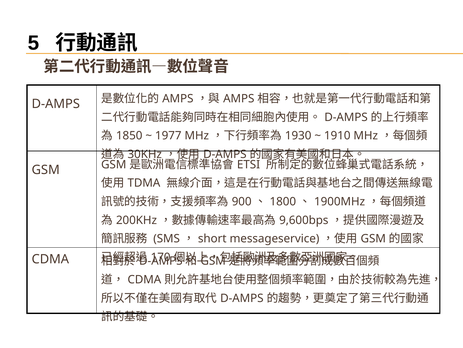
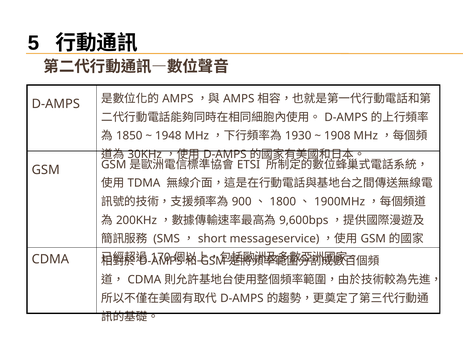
1977: 1977 -> 1948
1910: 1910 -> 1908
